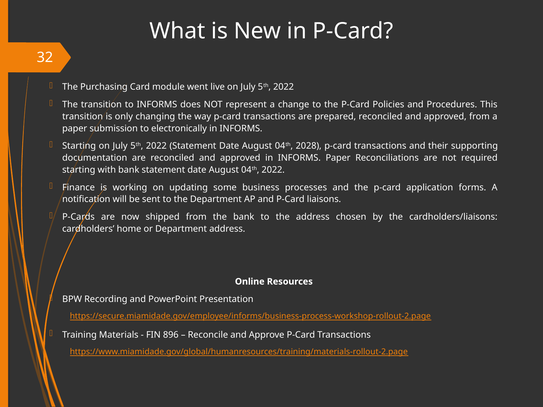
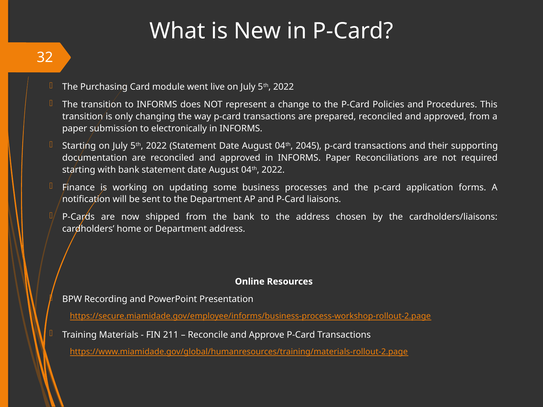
2028: 2028 -> 2045
896: 896 -> 211
